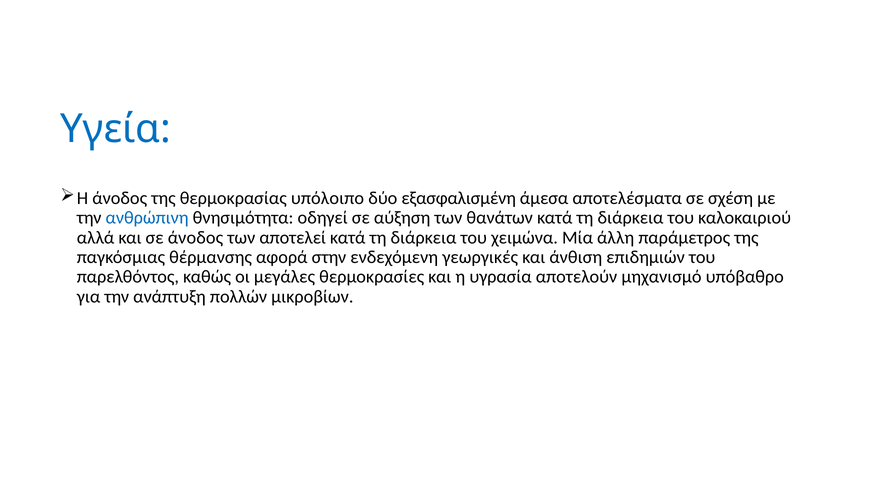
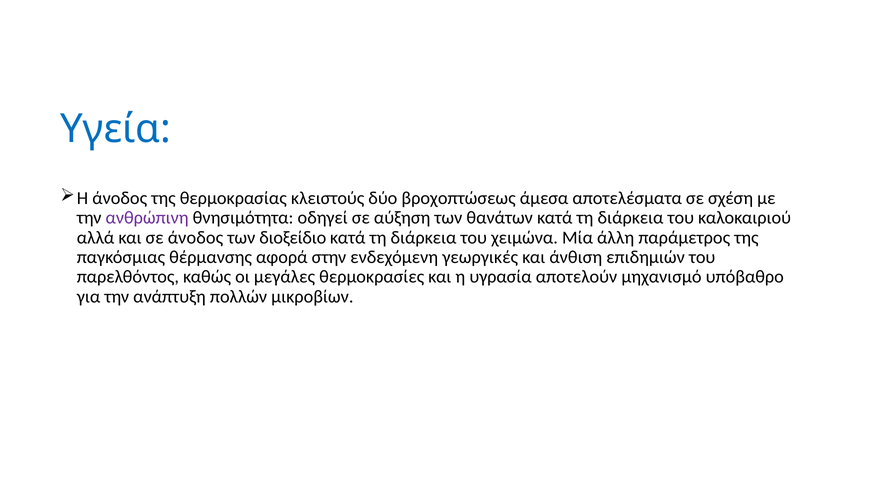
υπόλοιπο: υπόλοιπο -> κλειστούς
εξασφαλισμένη: εξασφαλισμένη -> βροχοπτώσεως
ανθρώπινη colour: blue -> purple
αποτελεί: αποτελεί -> διοξείδιο
